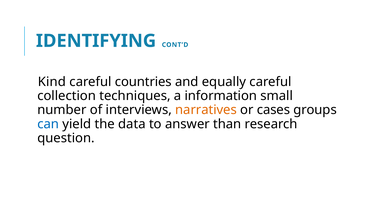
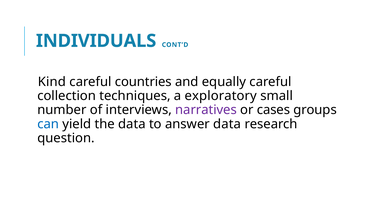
IDENTIFYING: IDENTIFYING -> INDIVIDUALS
information: information -> exploratory
narratives colour: orange -> purple
answer than: than -> data
